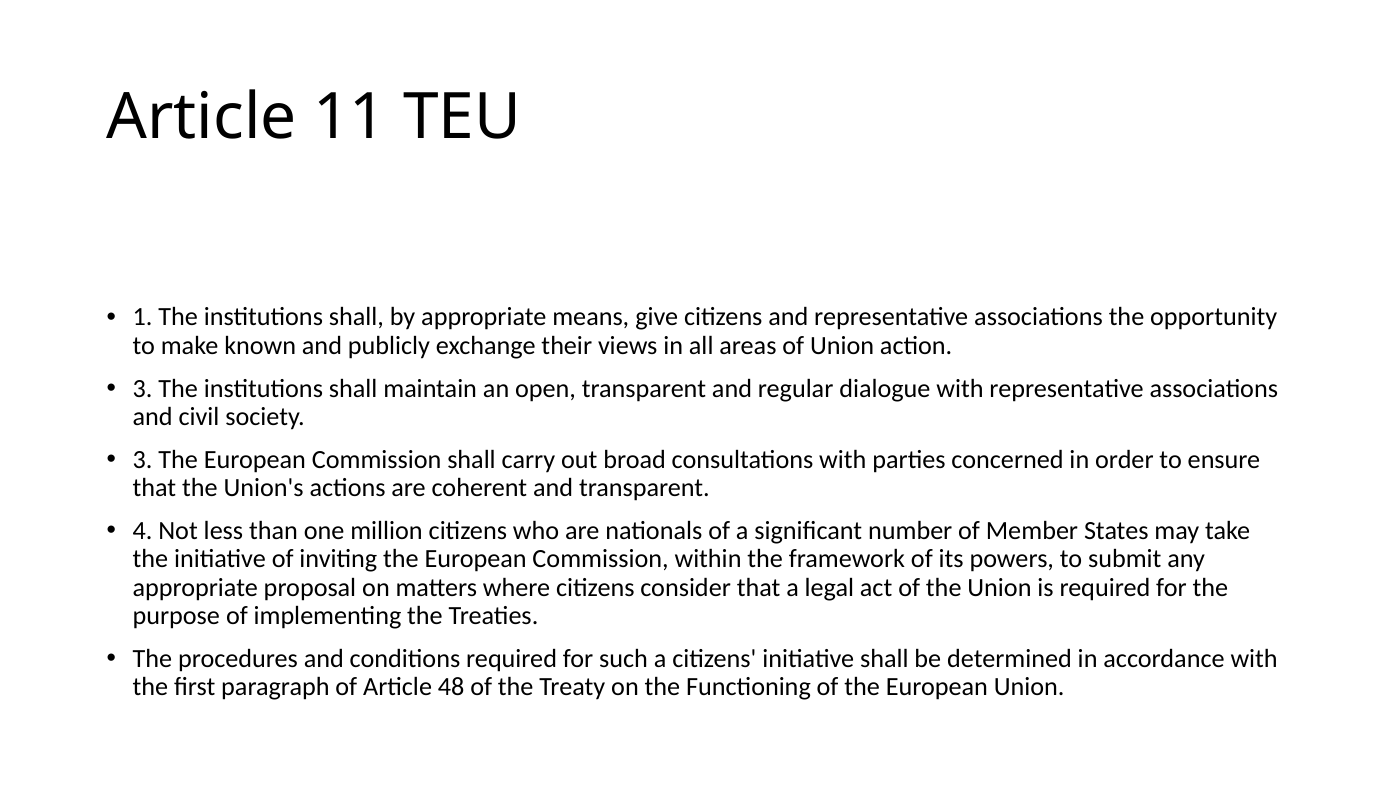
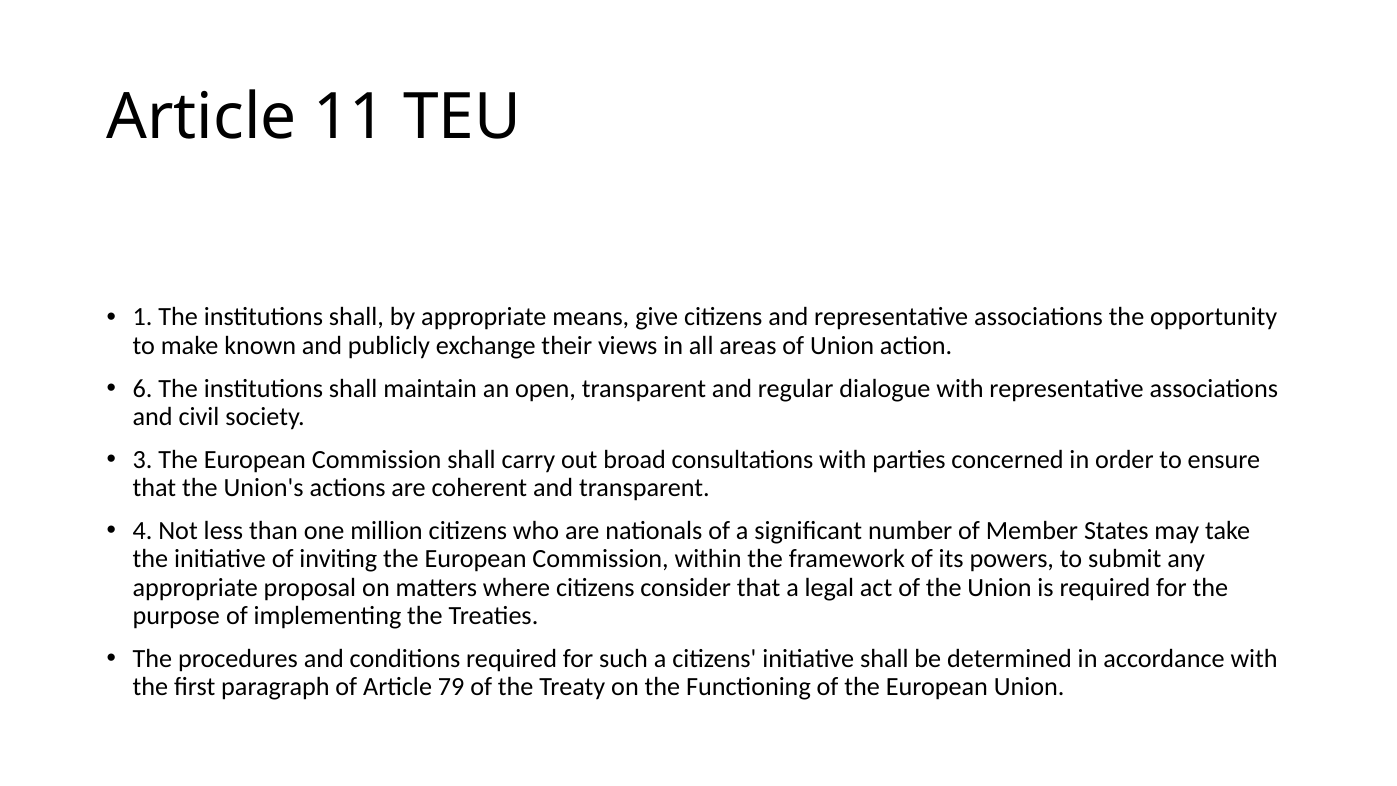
3 at (143, 388): 3 -> 6
48: 48 -> 79
